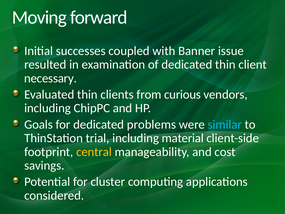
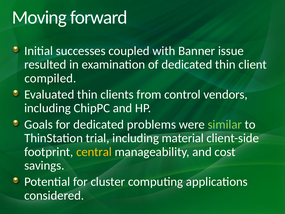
necessary: necessary -> compiled
curious: curious -> control
similar colour: light blue -> light green
